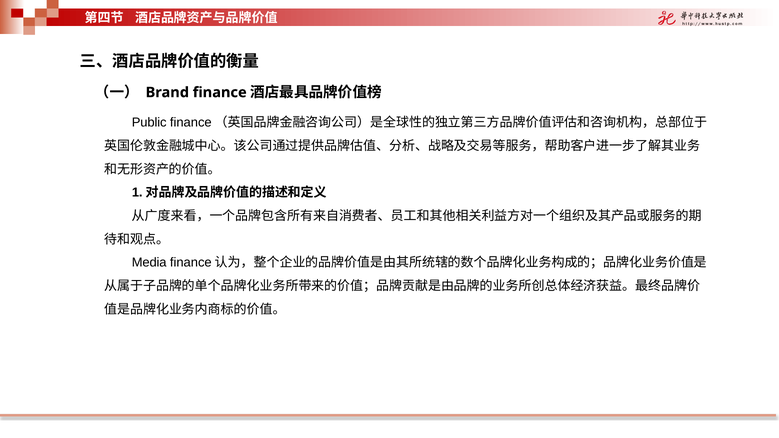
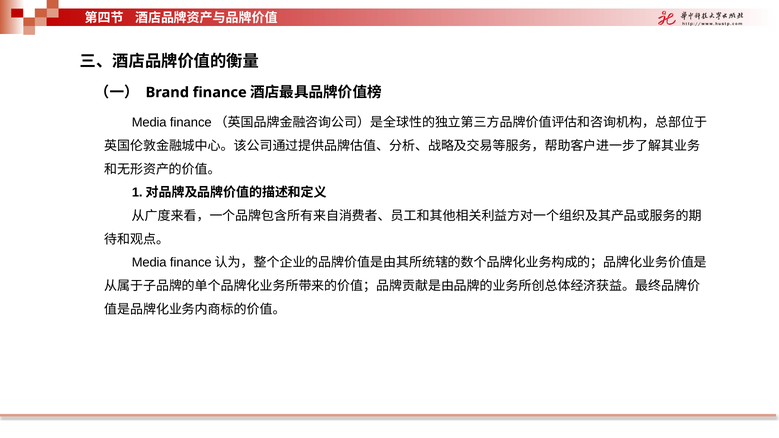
Public at (149, 123): Public -> Media
